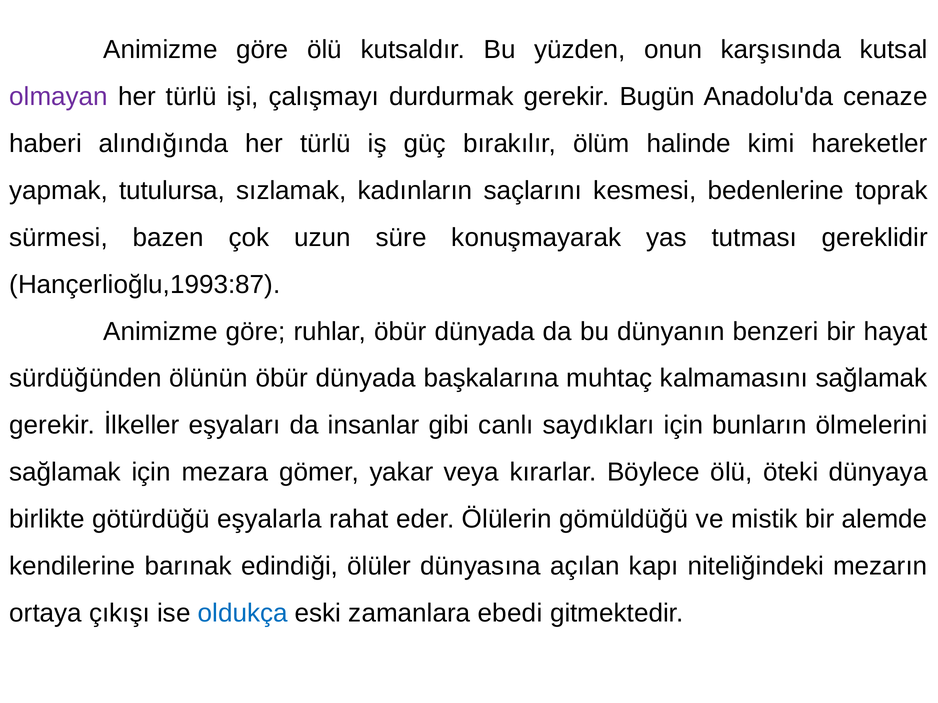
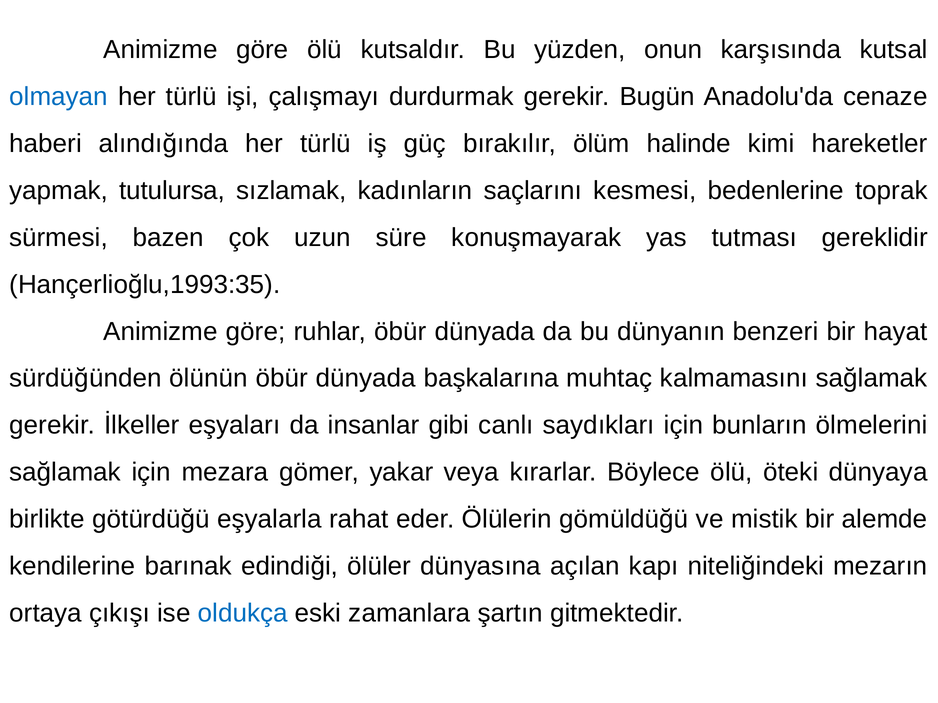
olmayan colour: purple -> blue
Hançerlioğlu,1993:87: Hançerlioğlu,1993:87 -> Hançerlioğlu,1993:35
ebedi: ebedi -> şartın
